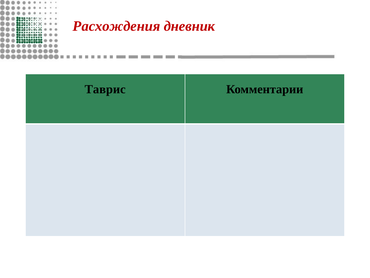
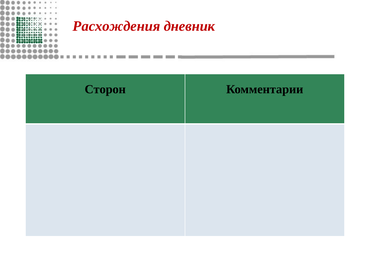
Таврис: Таврис -> Сторон
